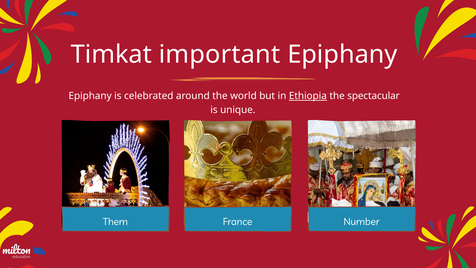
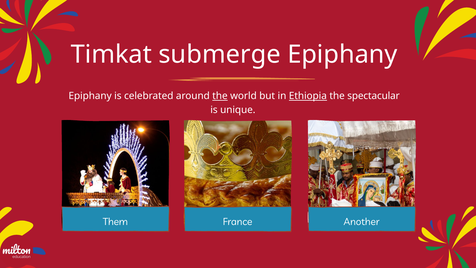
important: important -> submerge
the at (220, 96) underline: none -> present
Number: Number -> Another
